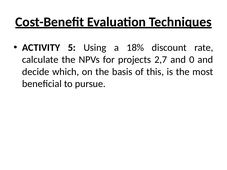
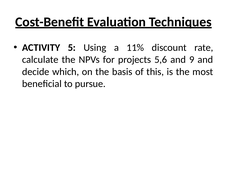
18%: 18% -> 11%
2,7: 2,7 -> 5,6
0: 0 -> 9
